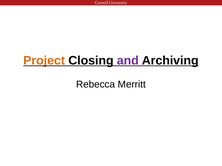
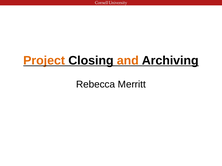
and colour: purple -> orange
